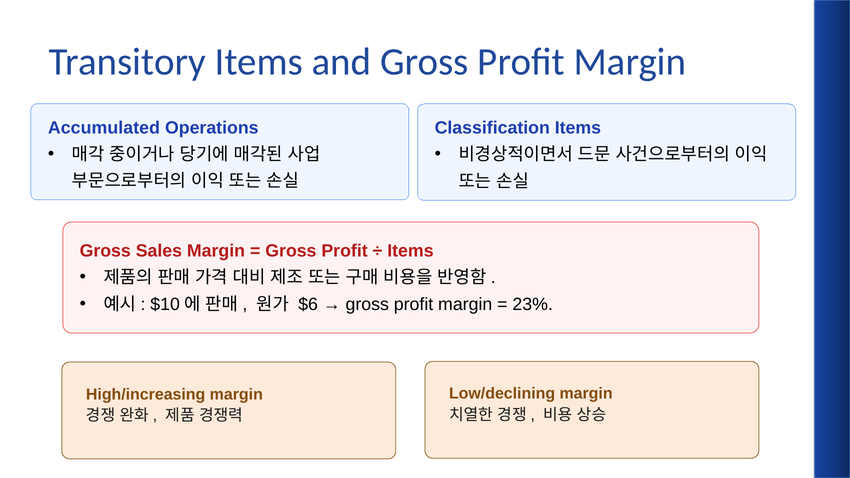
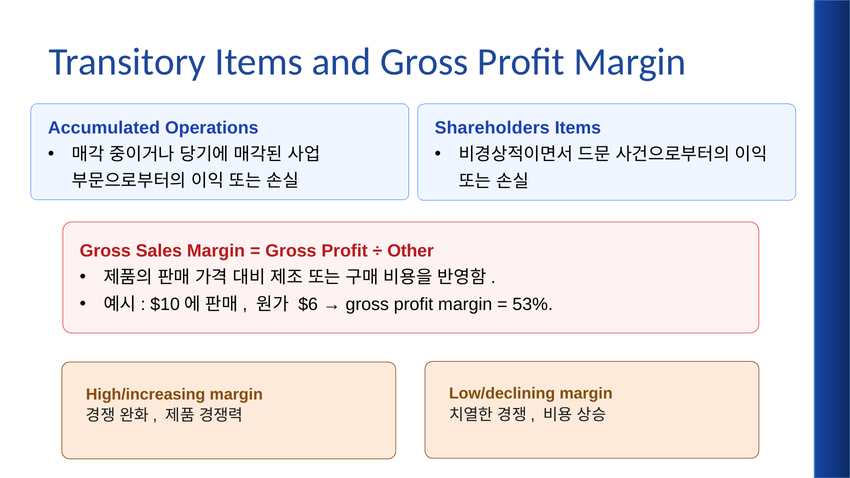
Classification: Classification -> Shareholders
Items at (410, 251): Items -> Other
23%: 23% -> 53%
